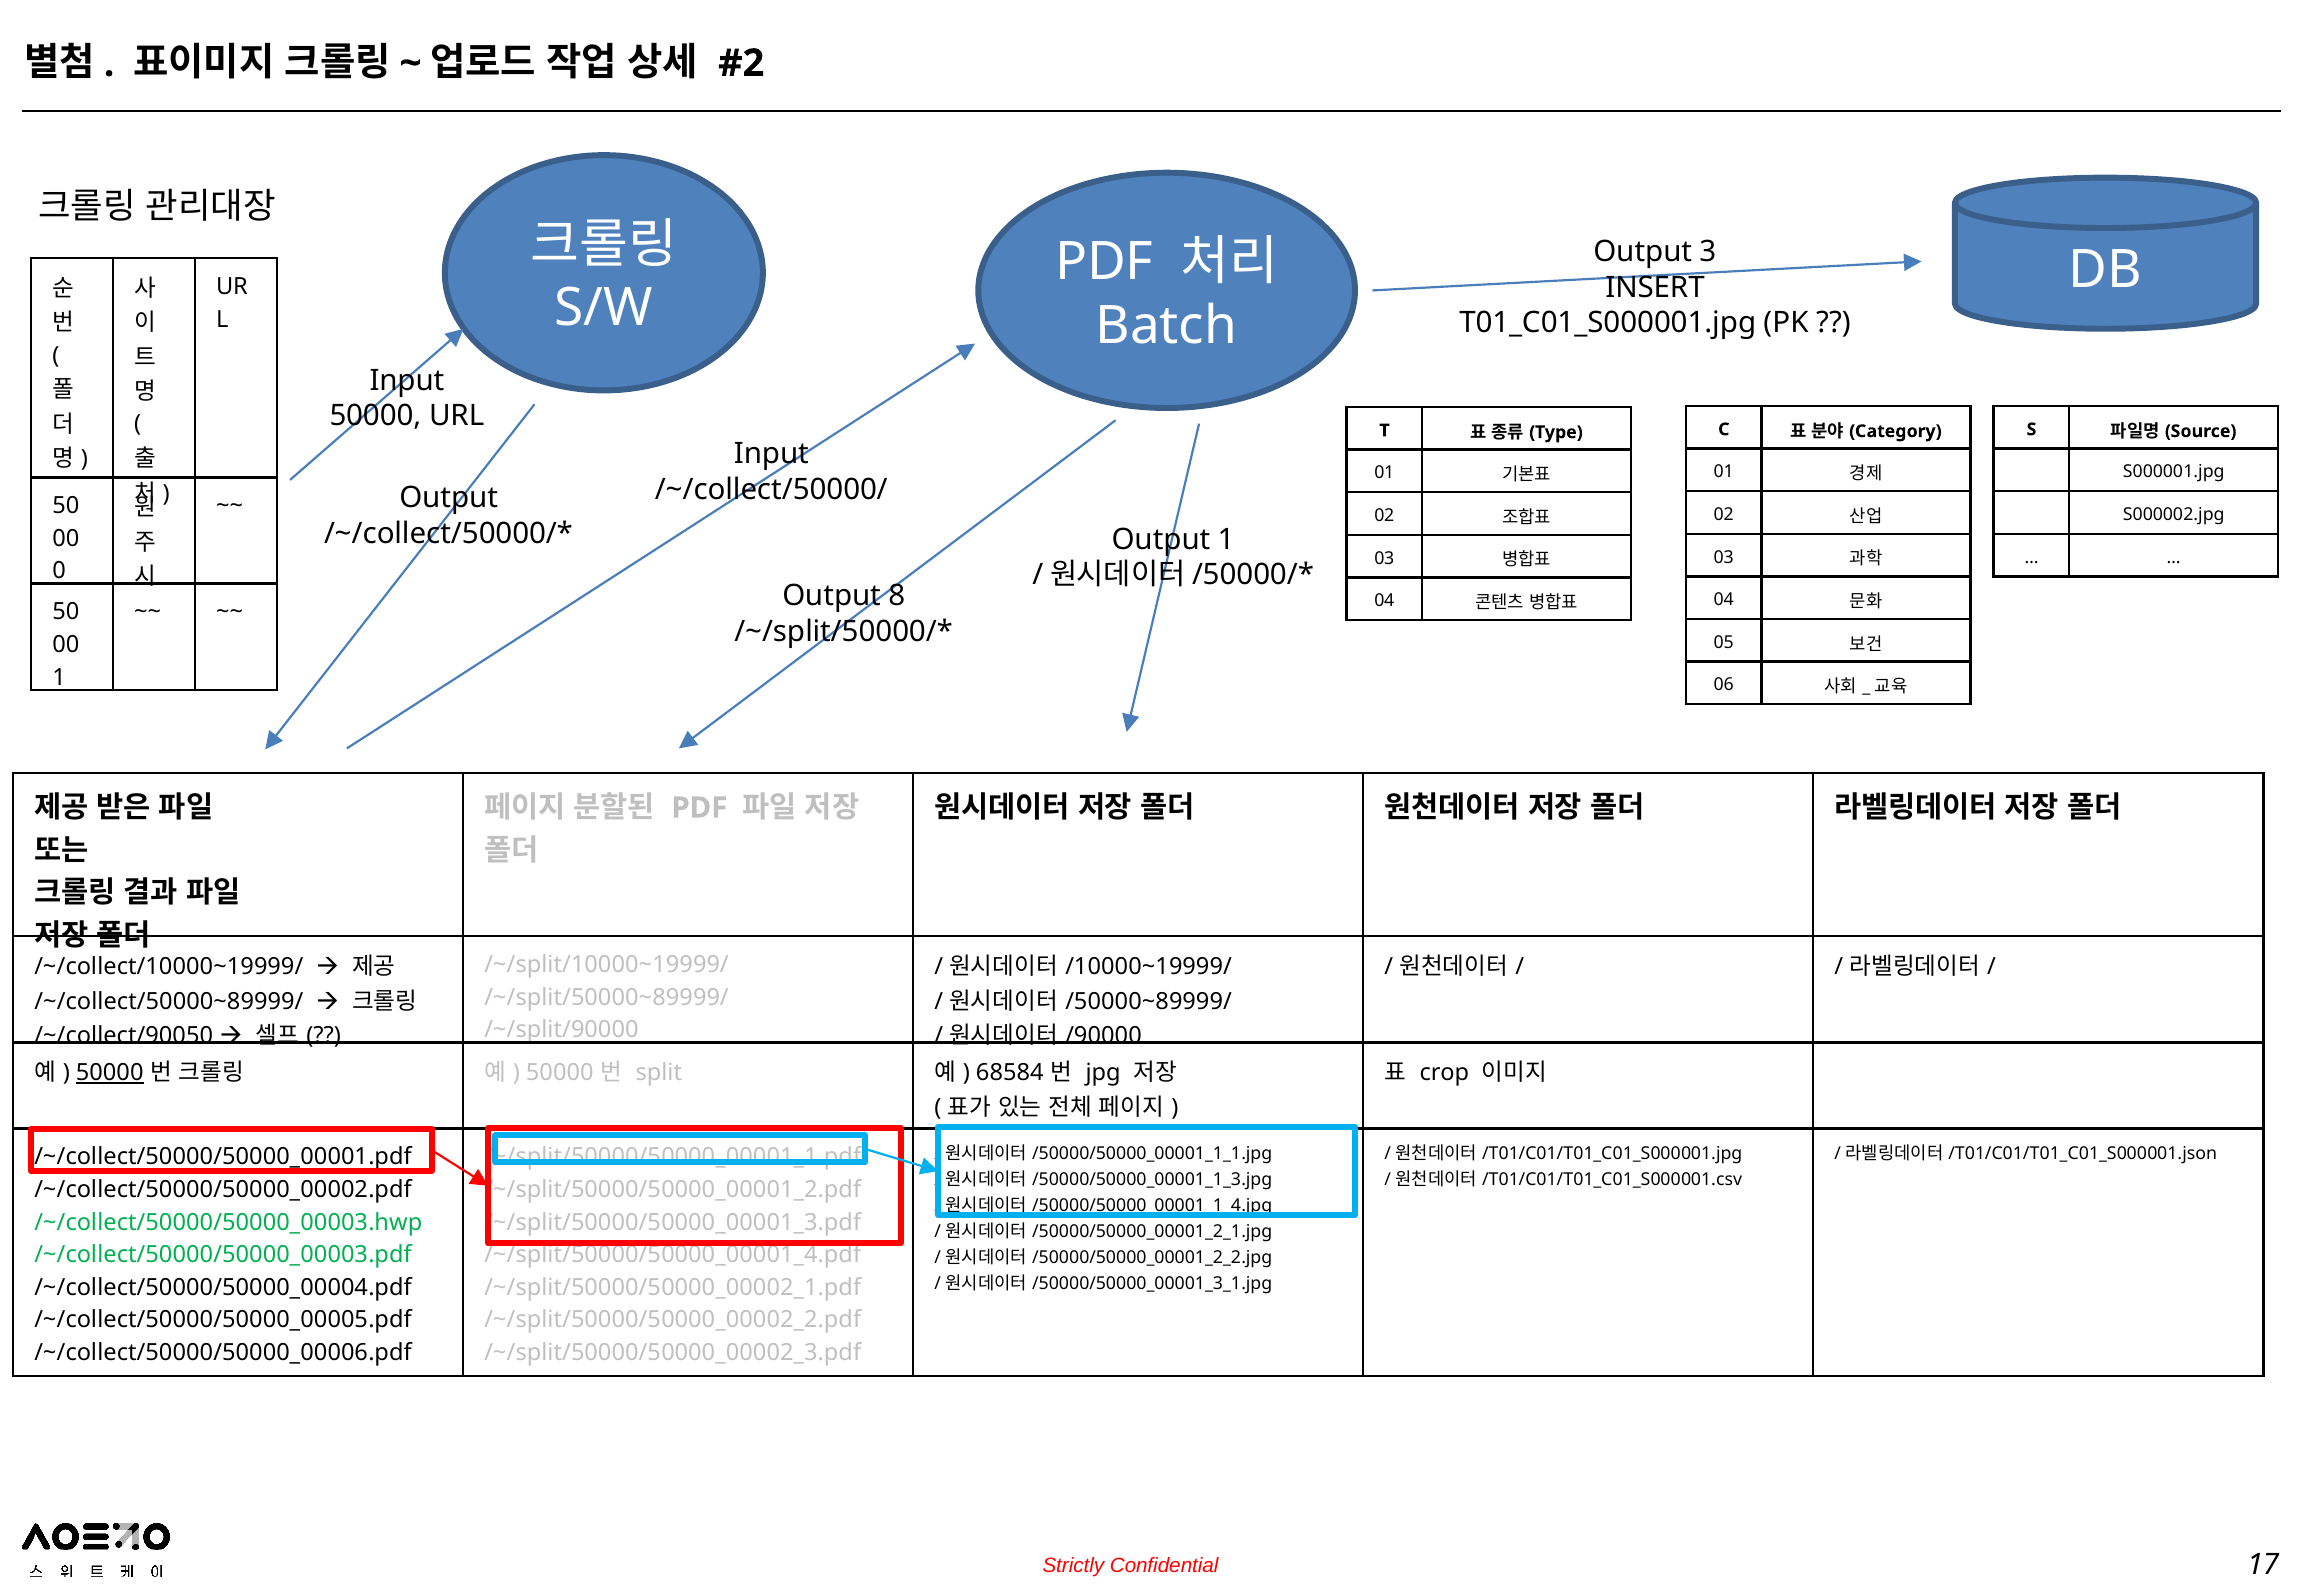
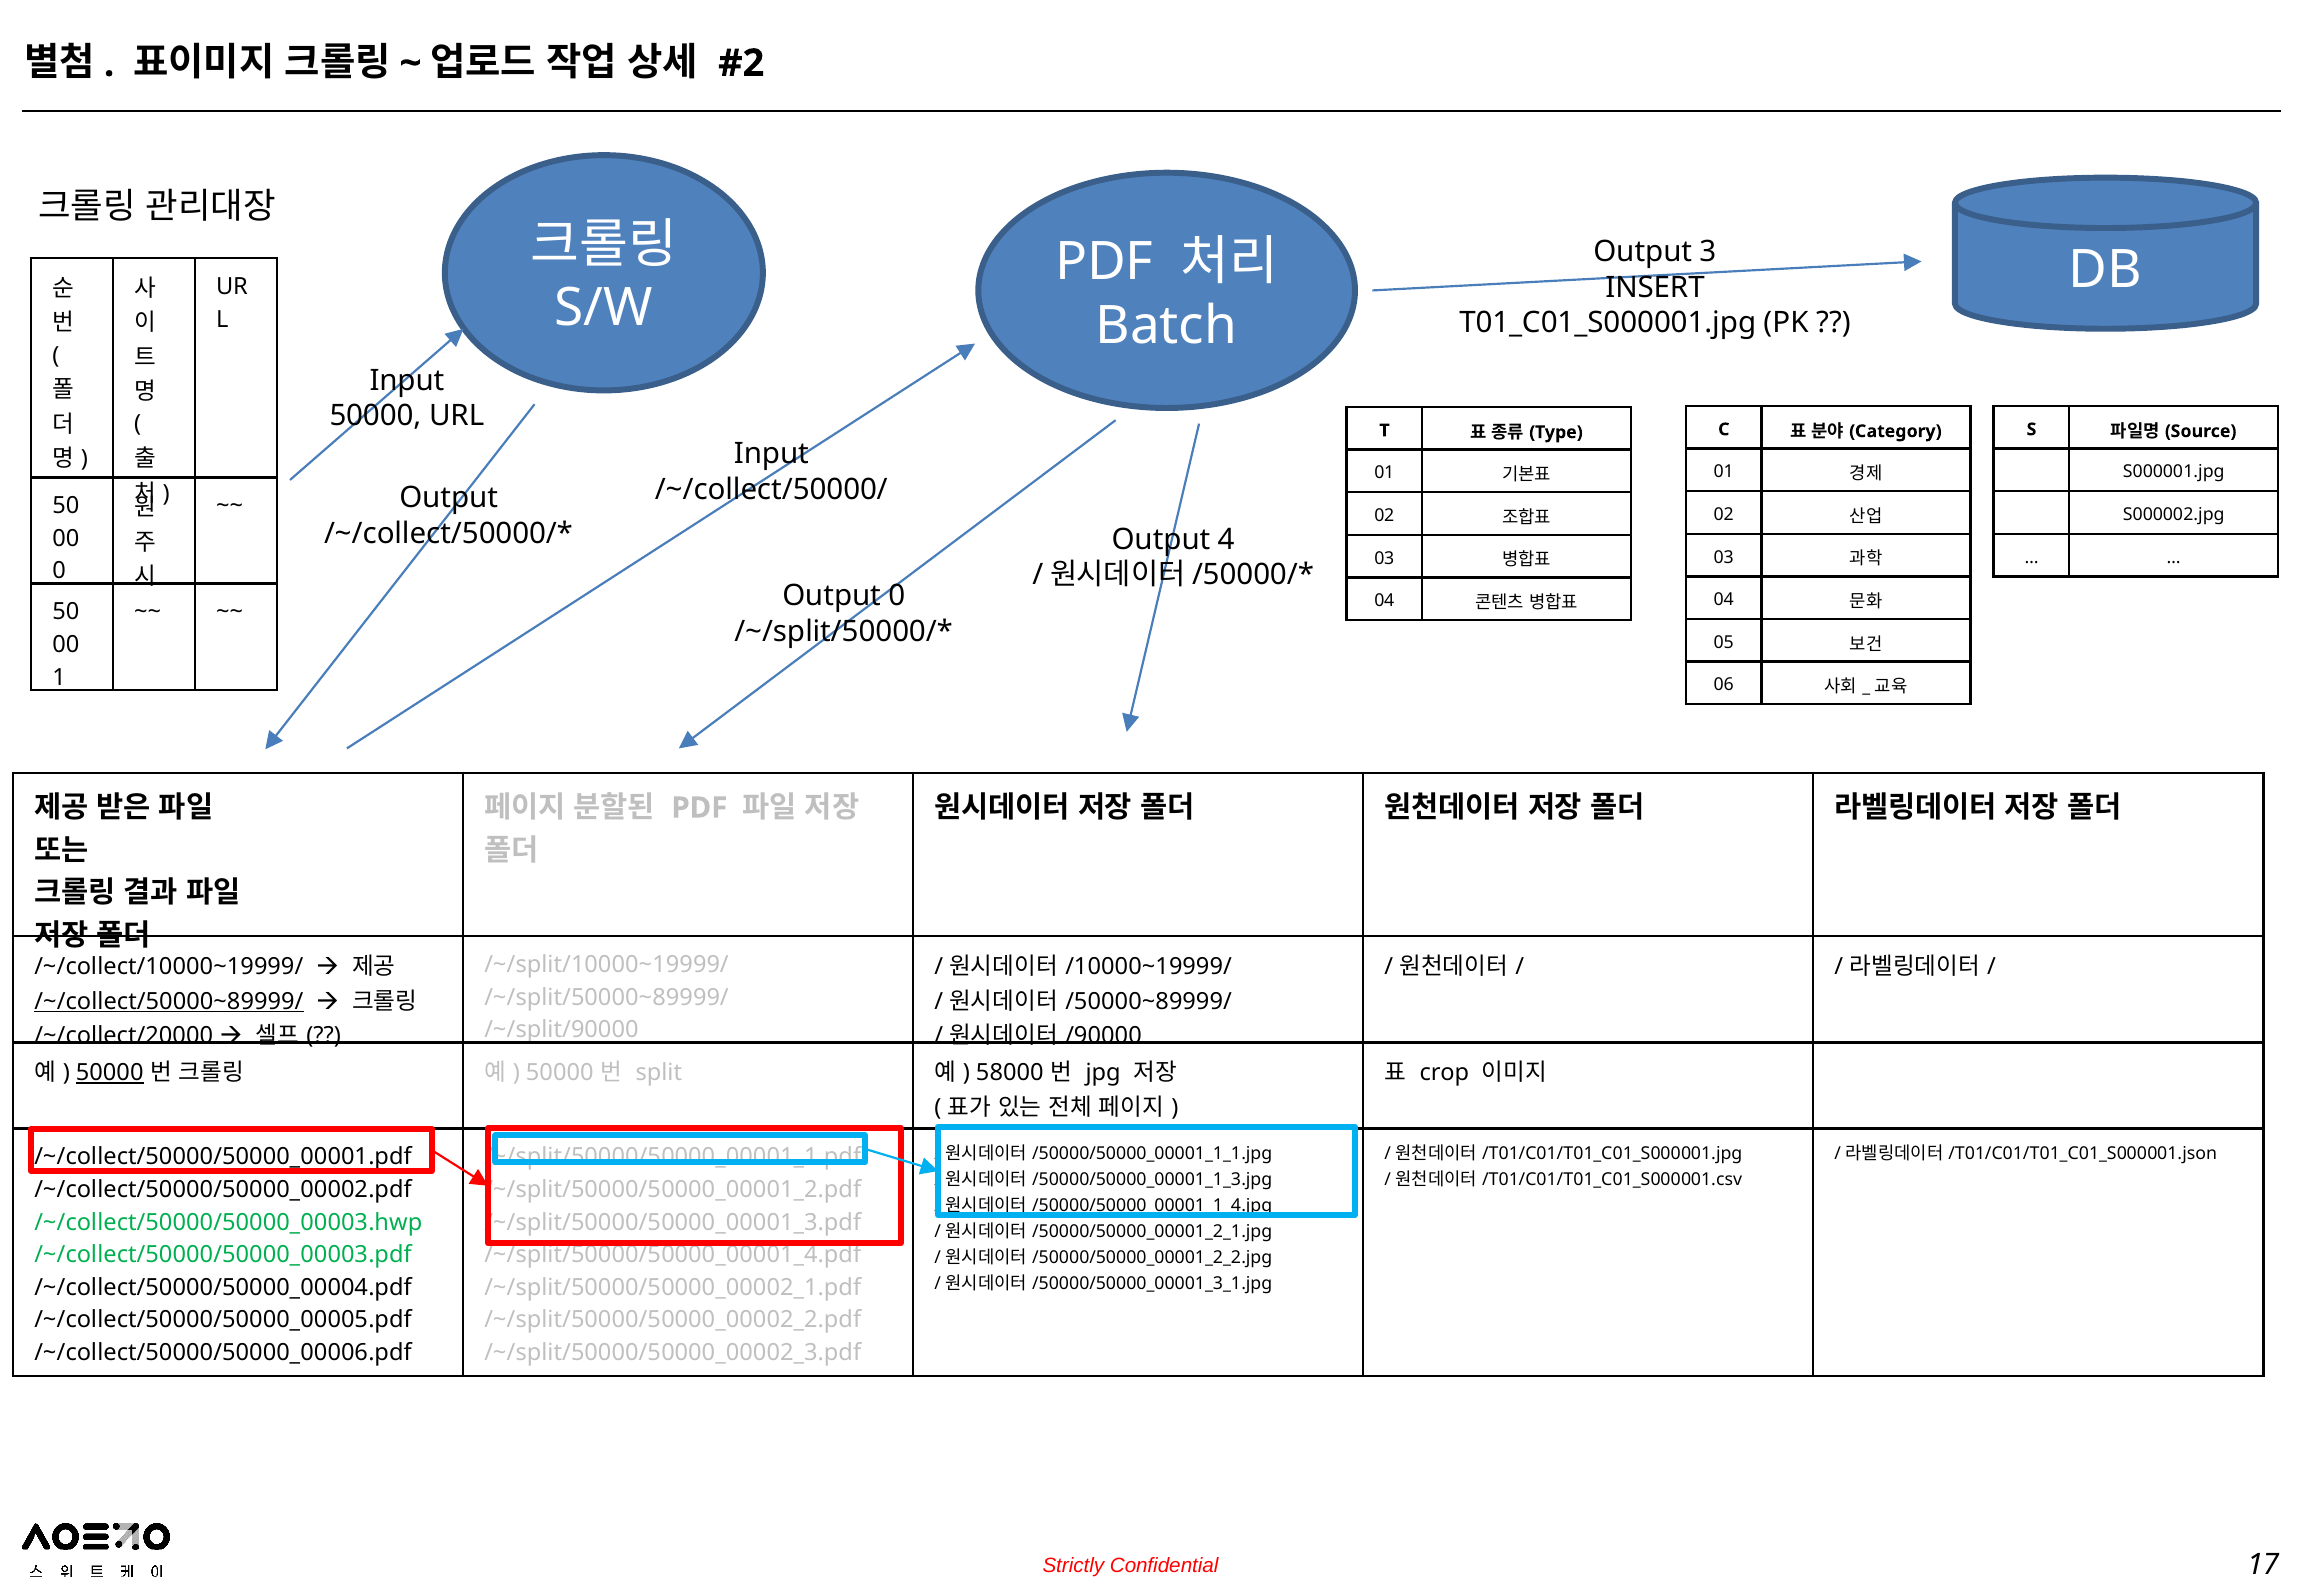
Output 1: 1 -> 4
Output 8: 8 -> 0
/~/collect/50000~89999/ underline: none -> present
/~/collect/90050: /~/collect/90050 -> /~/collect/20000
68584: 68584 -> 58000
